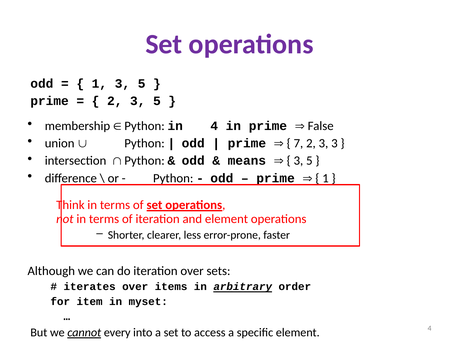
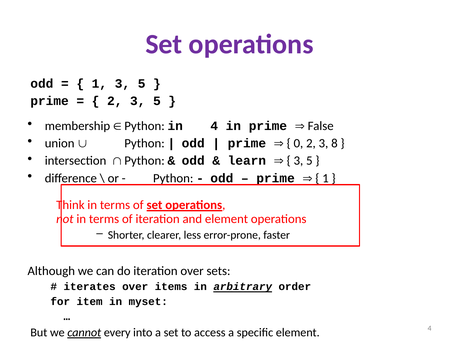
7: 7 -> 0
3 3: 3 -> 8
means: means -> learn
